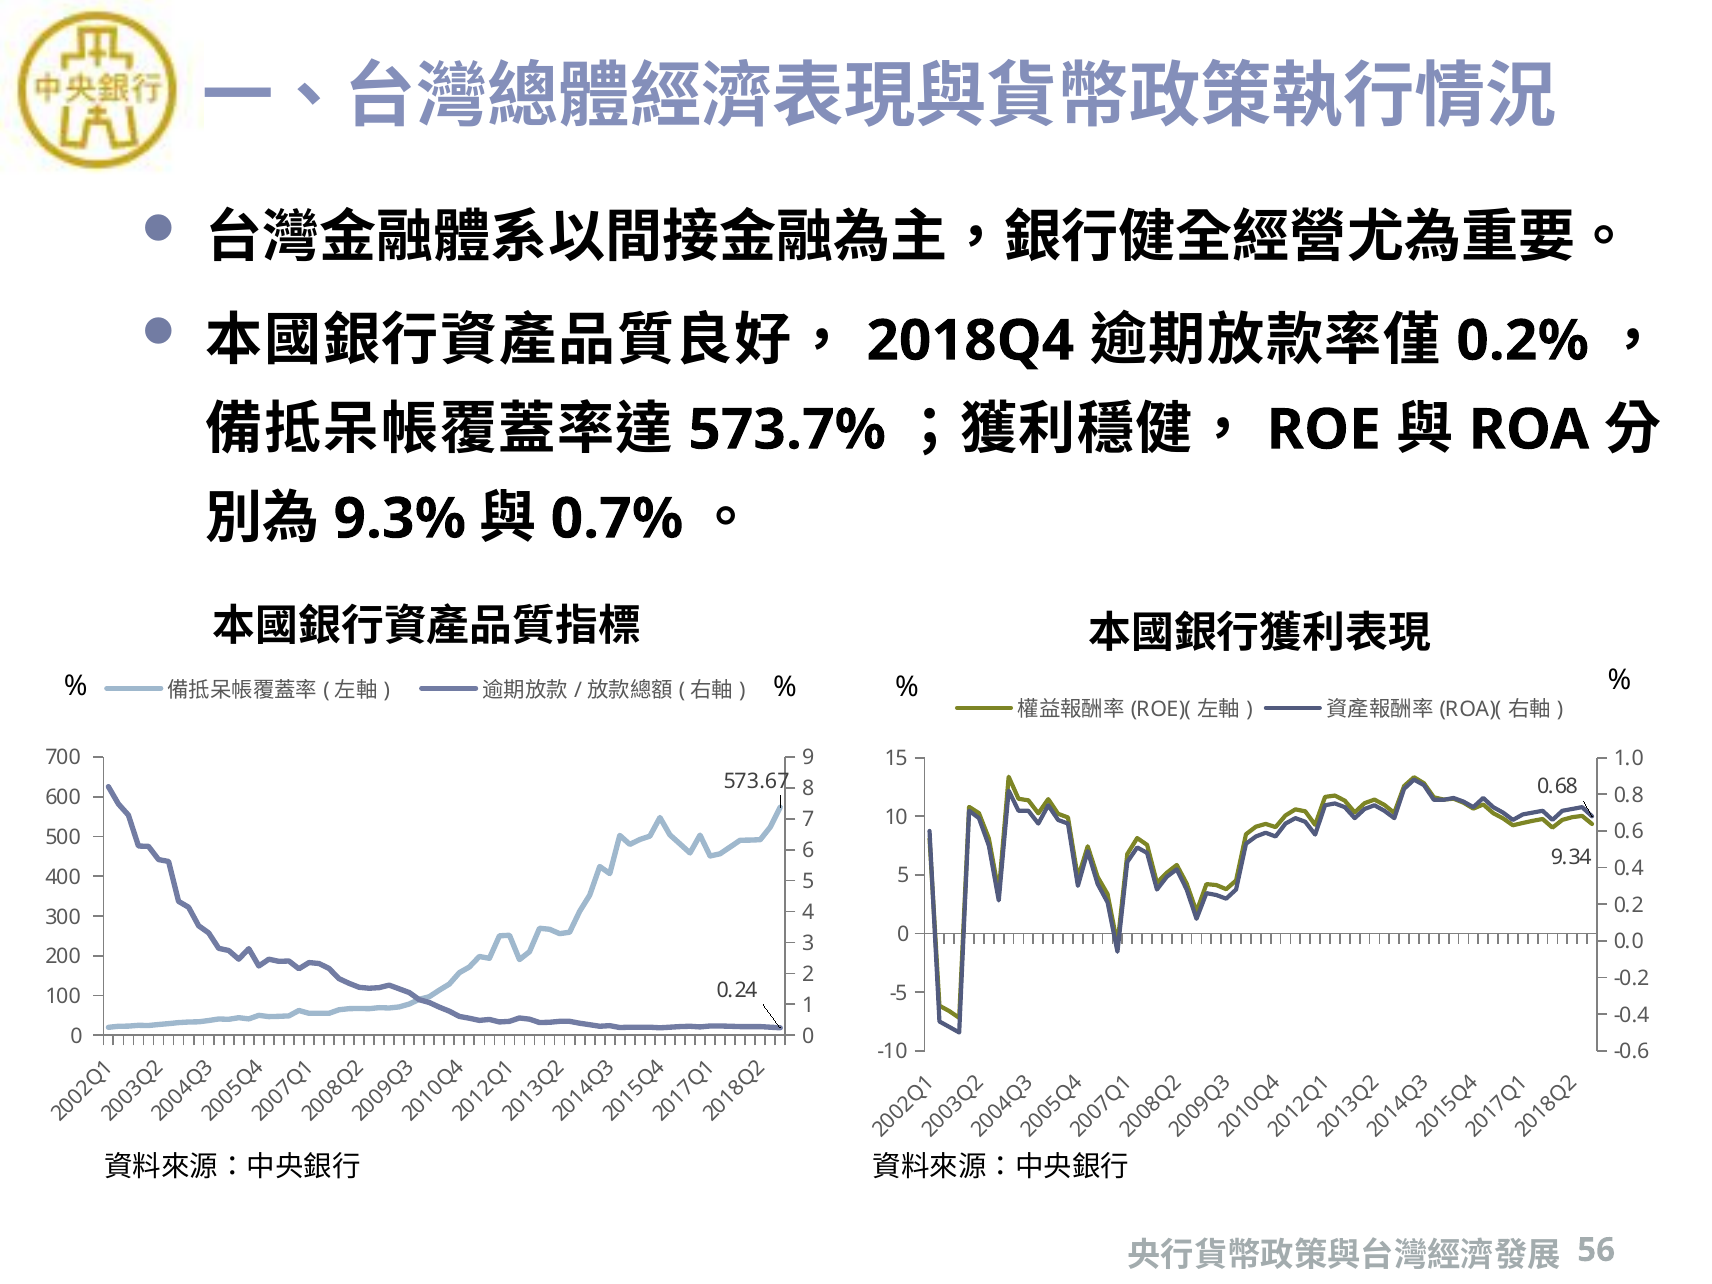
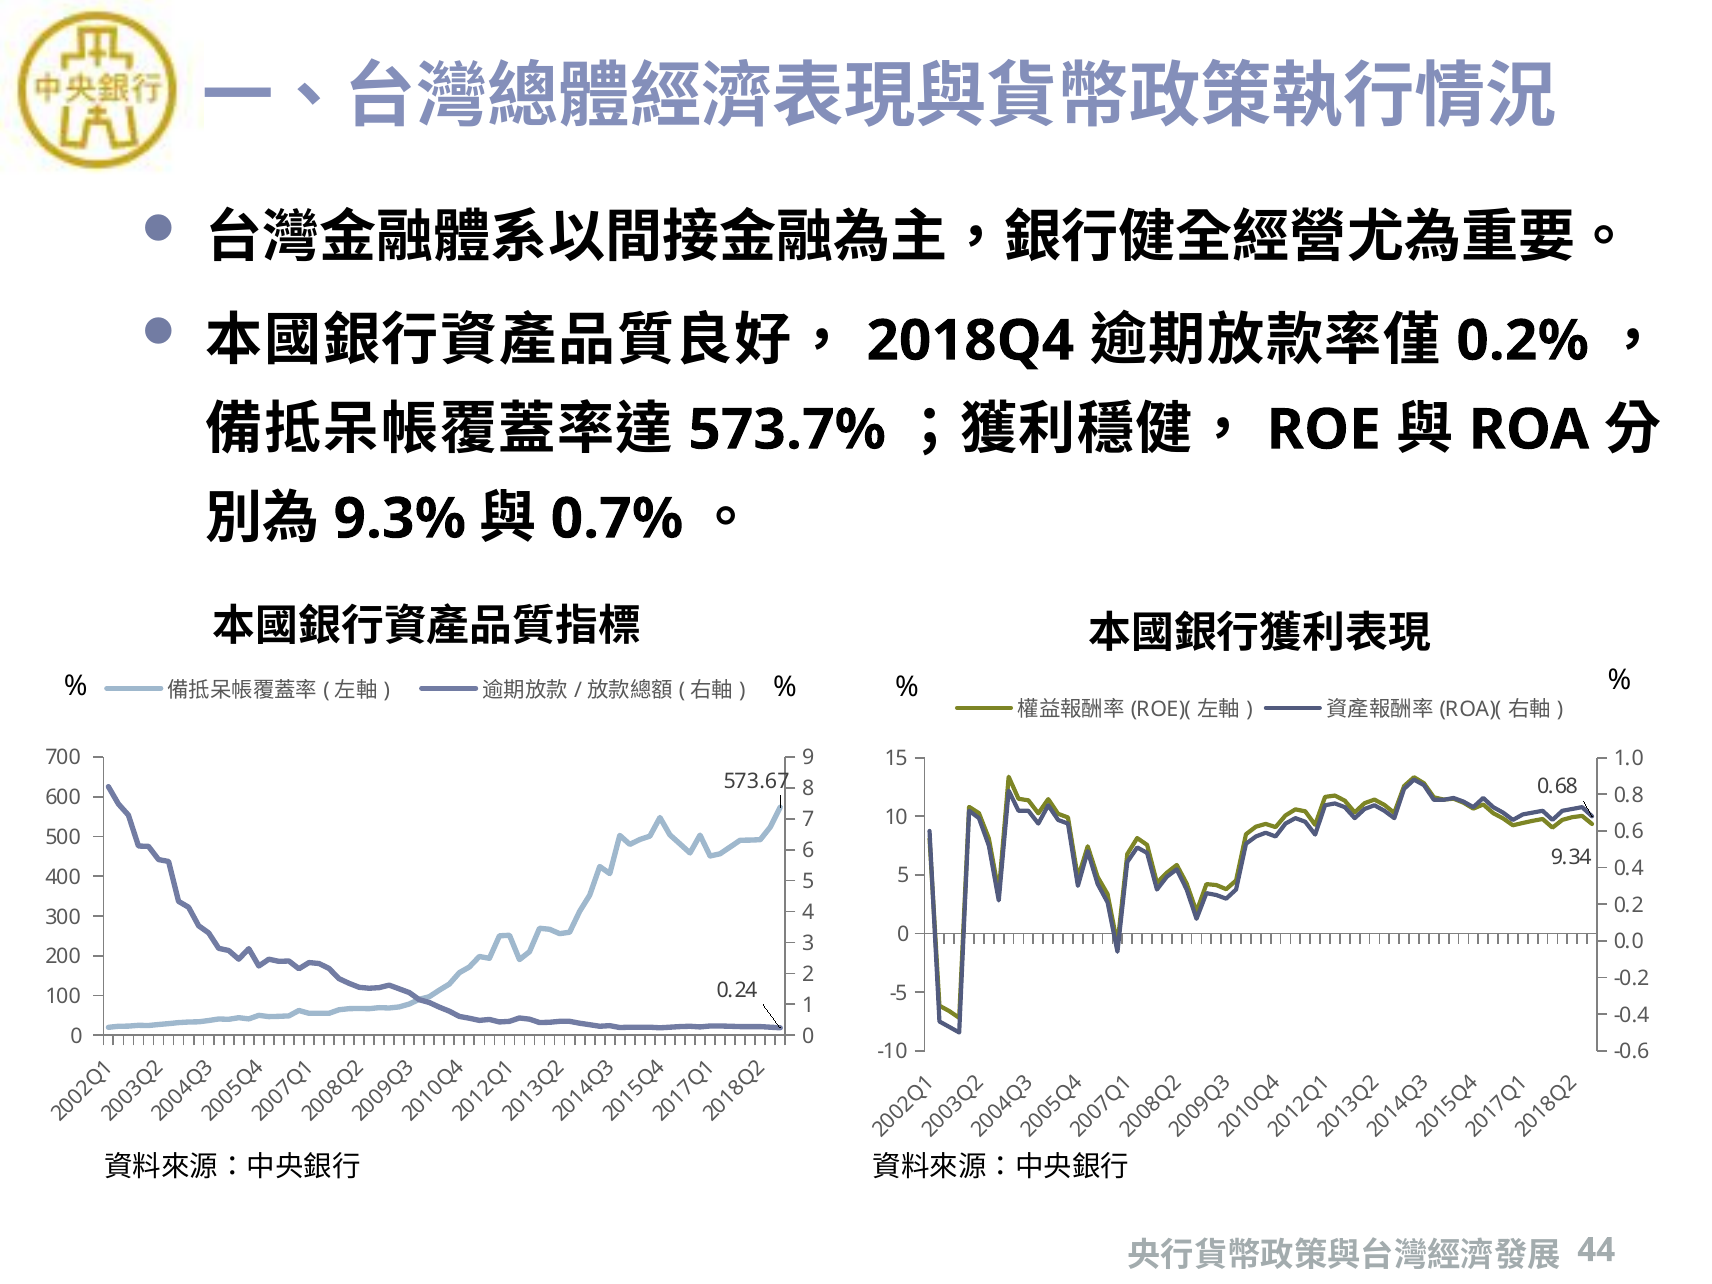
56: 56 -> 44
